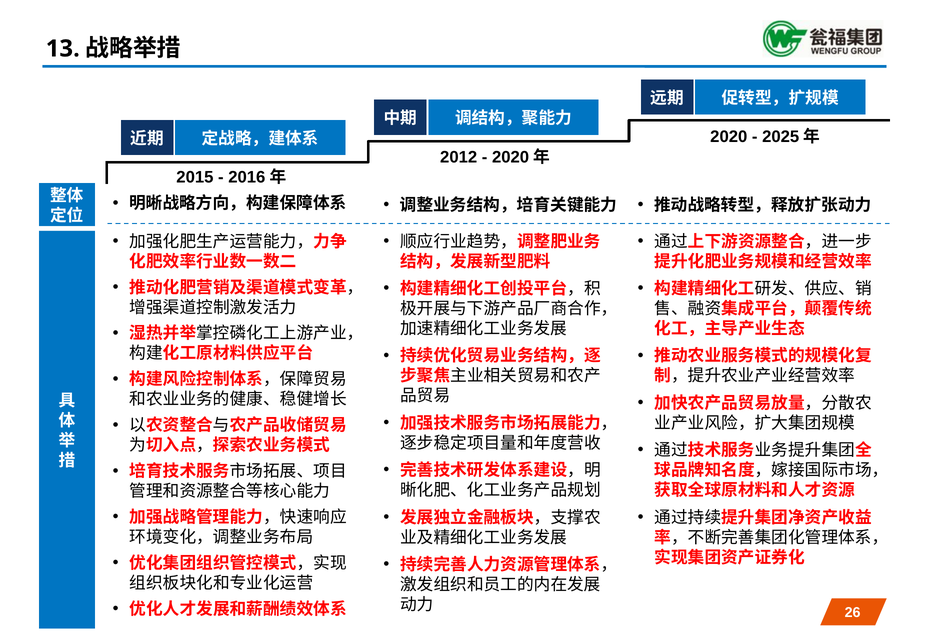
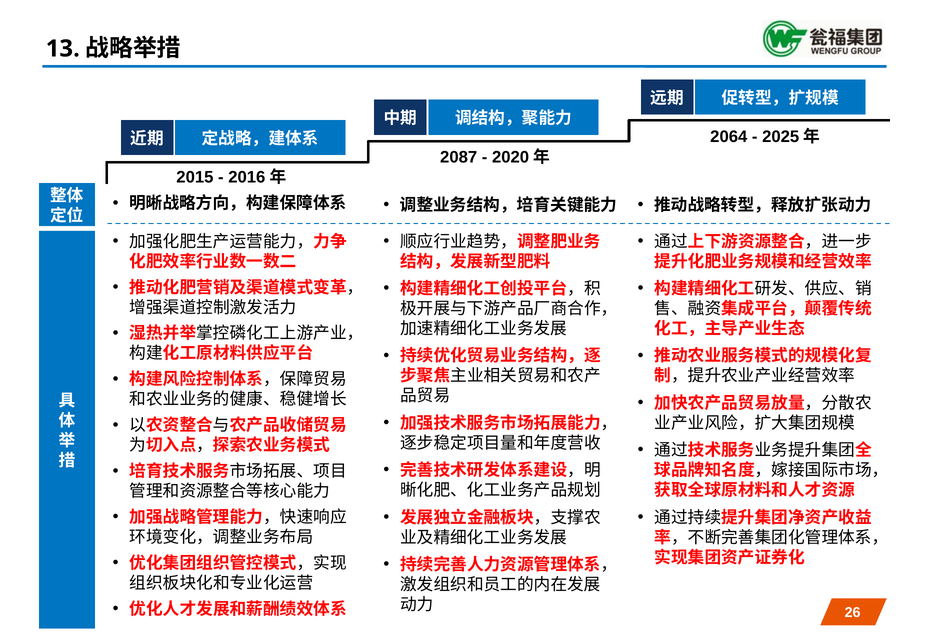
2020: 2020 -> 2064
2012: 2012 -> 2087
